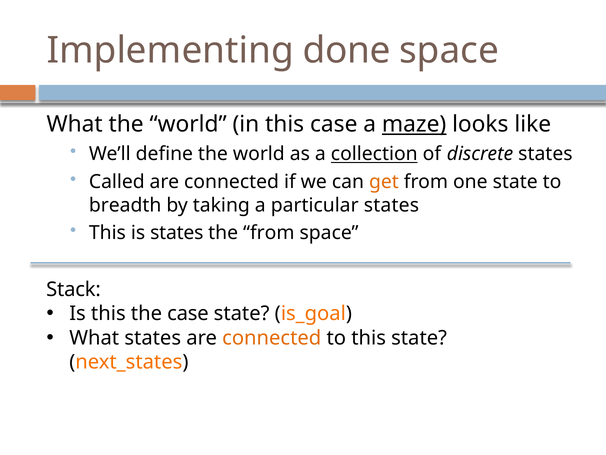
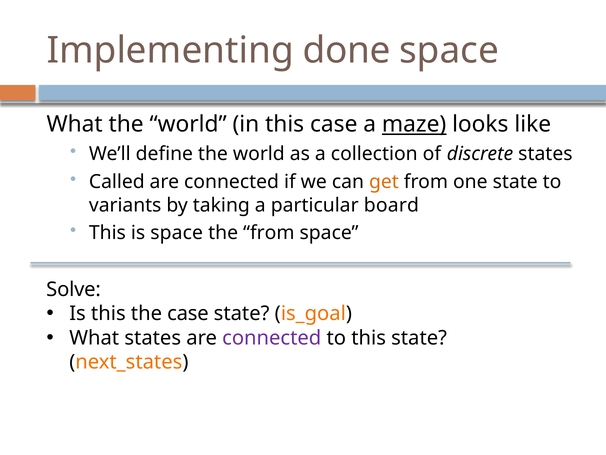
collection underline: present -> none
breadth: breadth -> variants
particular states: states -> board
is states: states -> space
Stack: Stack -> Solve
connected at (272, 338) colour: orange -> purple
